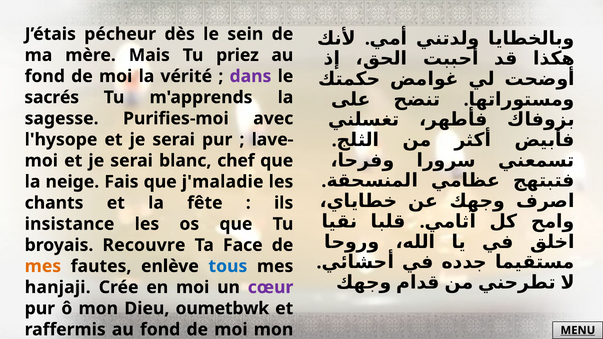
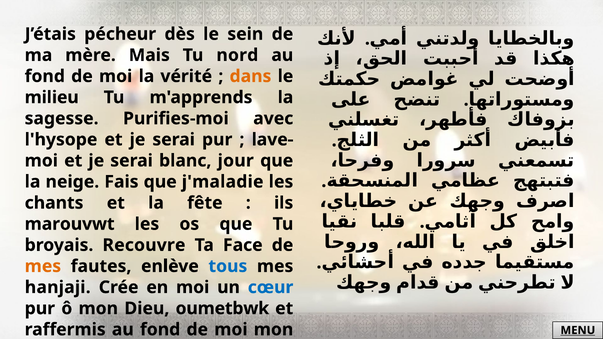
priez: priez -> nord
dans colour: purple -> orange
sacrés: sacrés -> milieu
chef: chef -> jour
insistance: insistance -> marouvwt
cœur colour: purple -> blue
